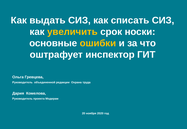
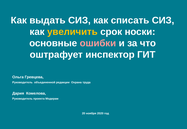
ошибки colour: yellow -> pink
